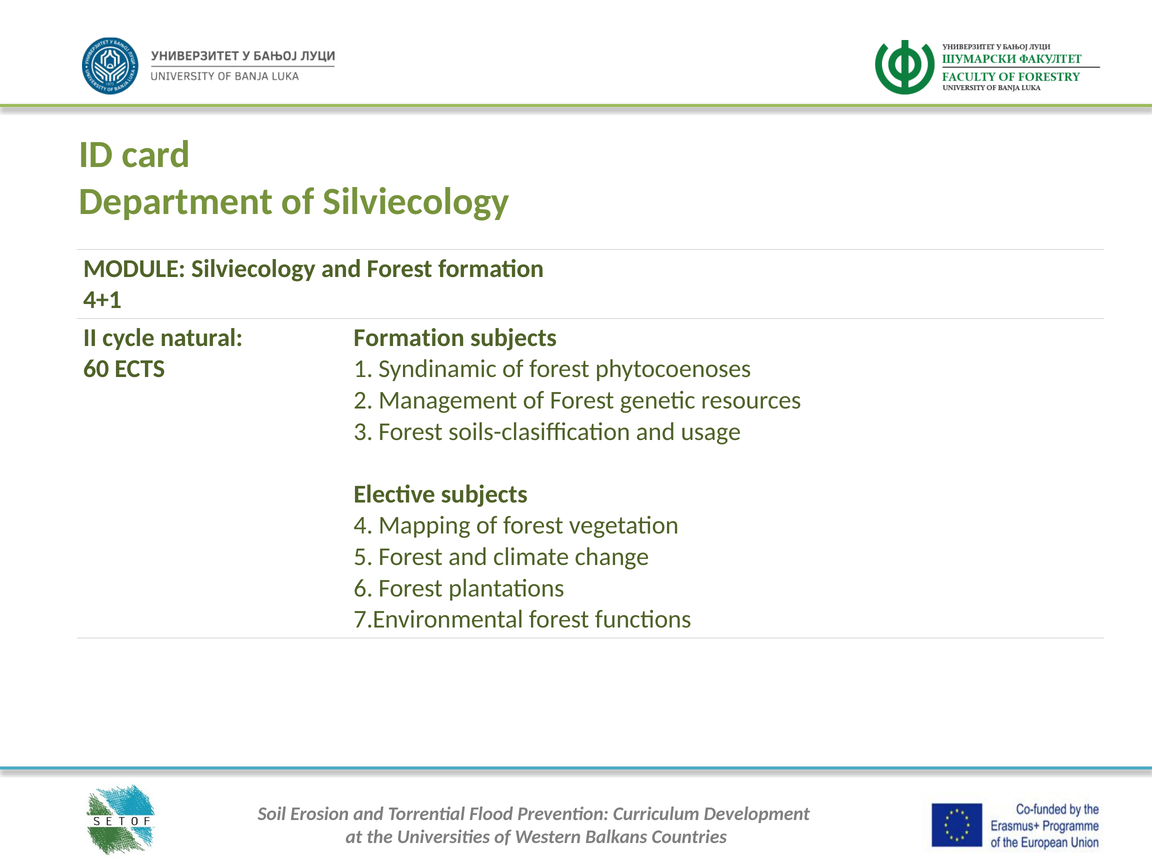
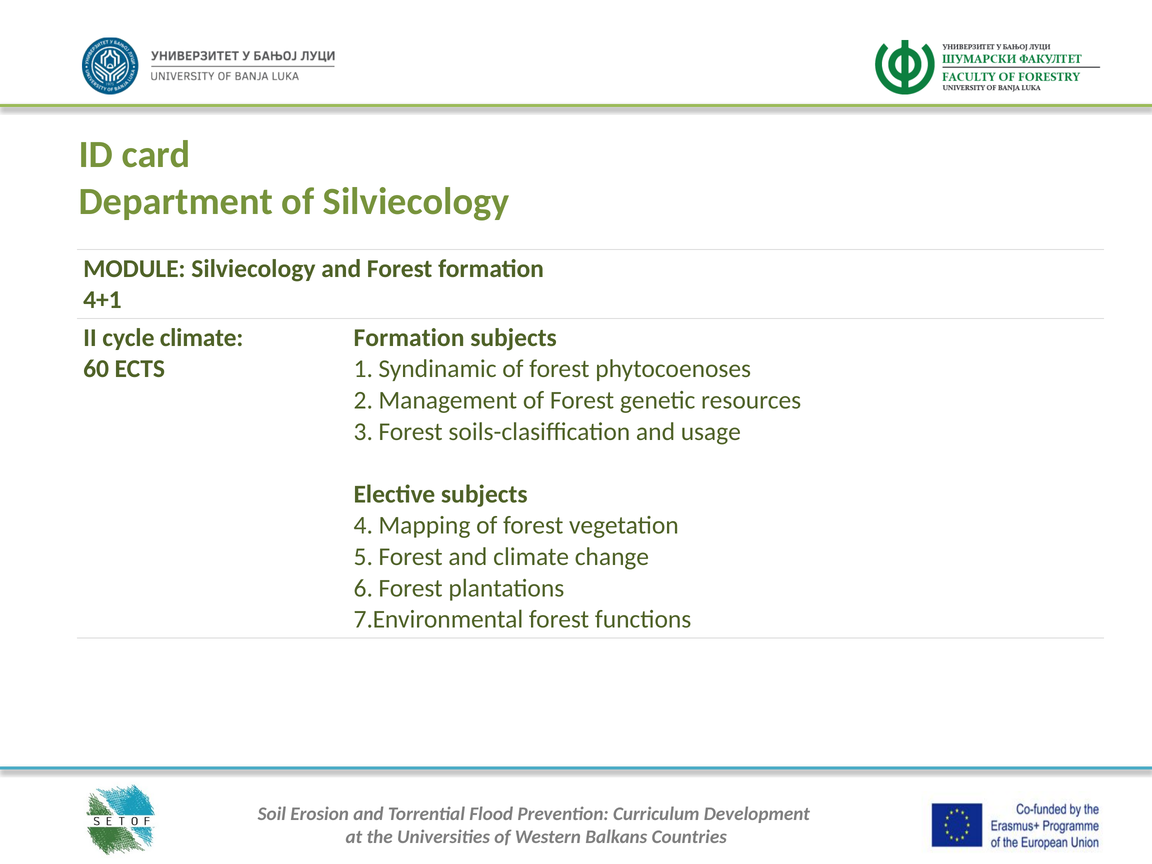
cycle natural: natural -> climate
